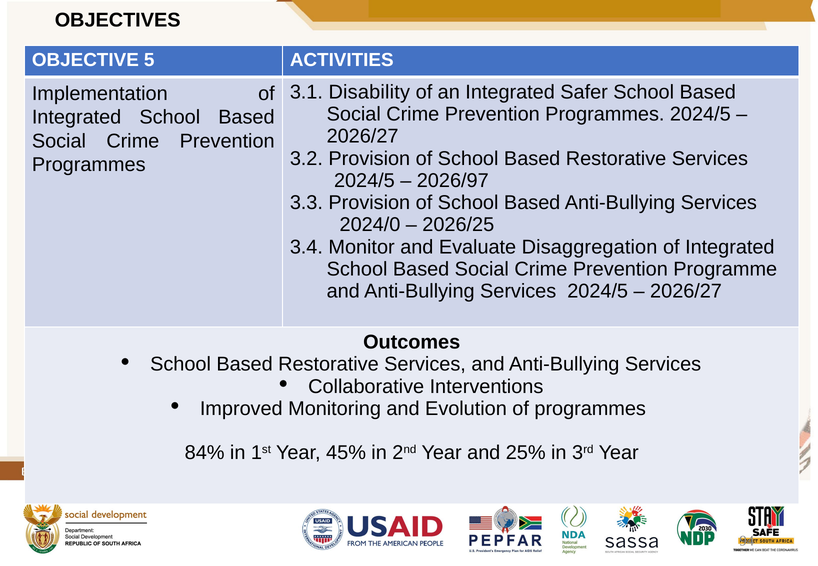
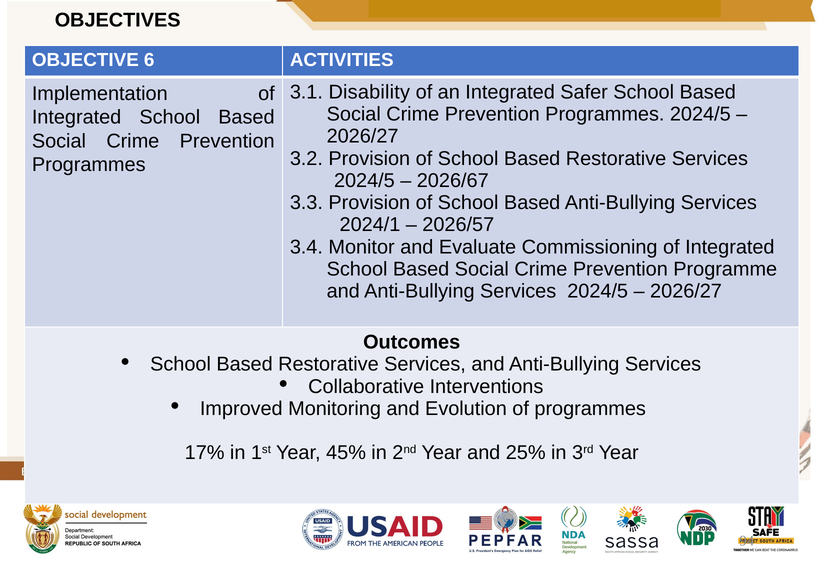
5: 5 -> 6
2026/97: 2026/97 -> 2026/67
2024/0: 2024/0 -> 2024/1
2026/25: 2026/25 -> 2026/57
Disaggregation: Disaggregation -> Commissioning
84%: 84% -> 17%
